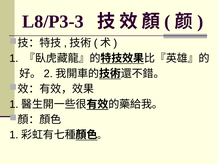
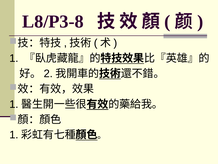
L8/P3-3: L8/P3-3 -> L8/P3-8
